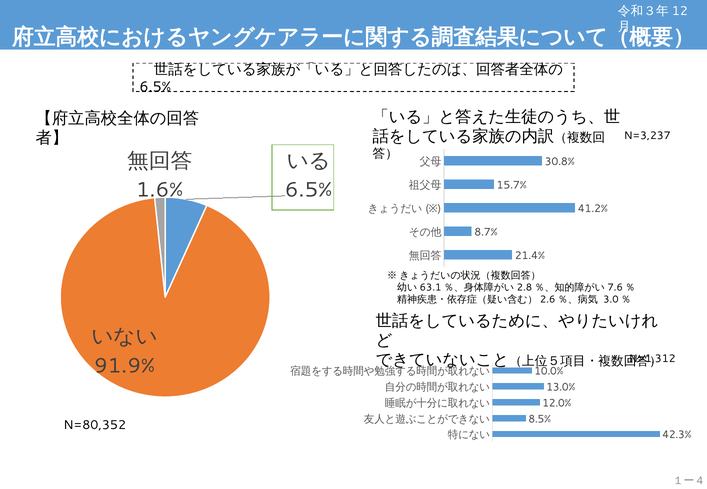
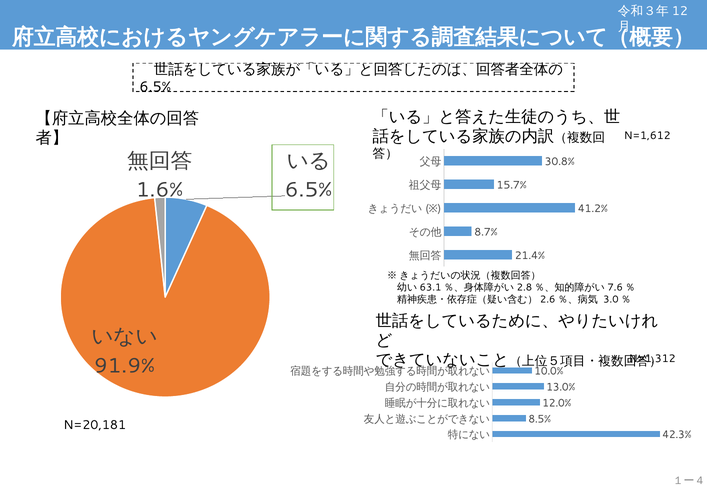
N=3,237: N=3,237 -> N=1,612
N=80,352: N=80,352 -> N=20,181
